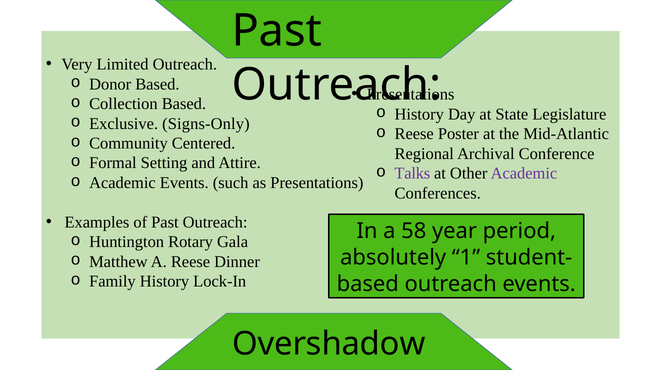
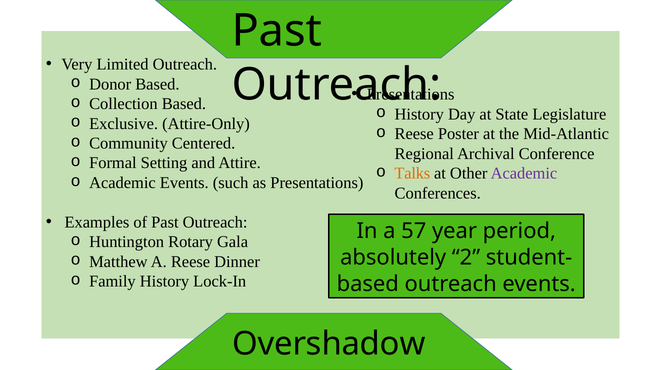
Signs-Only: Signs-Only -> Attire-Only
Talks colour: purple -> orange
58: 58 -> 57
1: 1 -> 2
